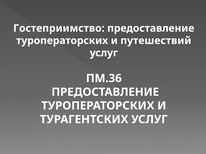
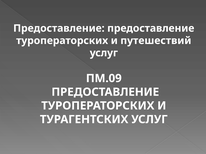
Гостеприимство at (59, 28): Гостеприимство -> Предоставление
ПМ.36: ПМ.36 -> ПМ.09
